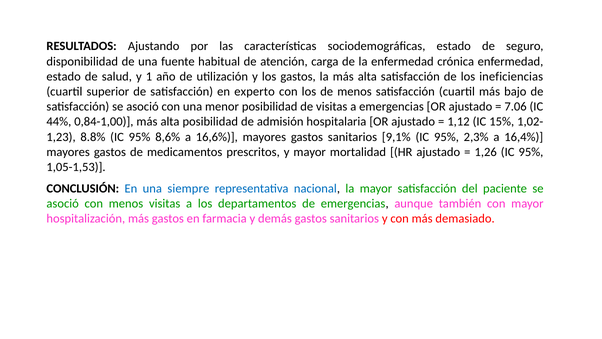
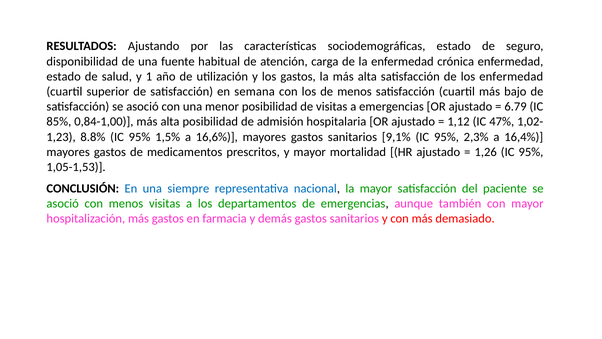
los ineficiencias: ineficiencias -> enfermedad
experto: experto -> semana
7.06: 7.06 -> 6.79
44%: 44% -> 85%
15%: 15% -> 47%
8,6%: 8,6% -> 1,5%
